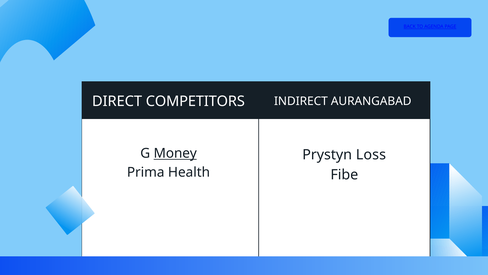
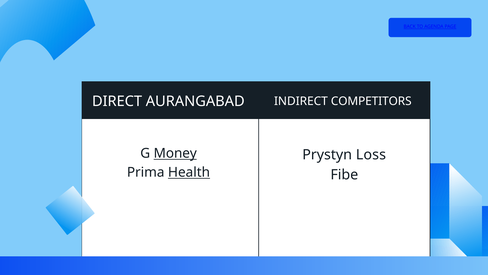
COMPETITORS: COMPETITORS -> AURANGABAD
AURANGABAD: AURANGABAD -> COMPETITORS
Health underline: none -> present
